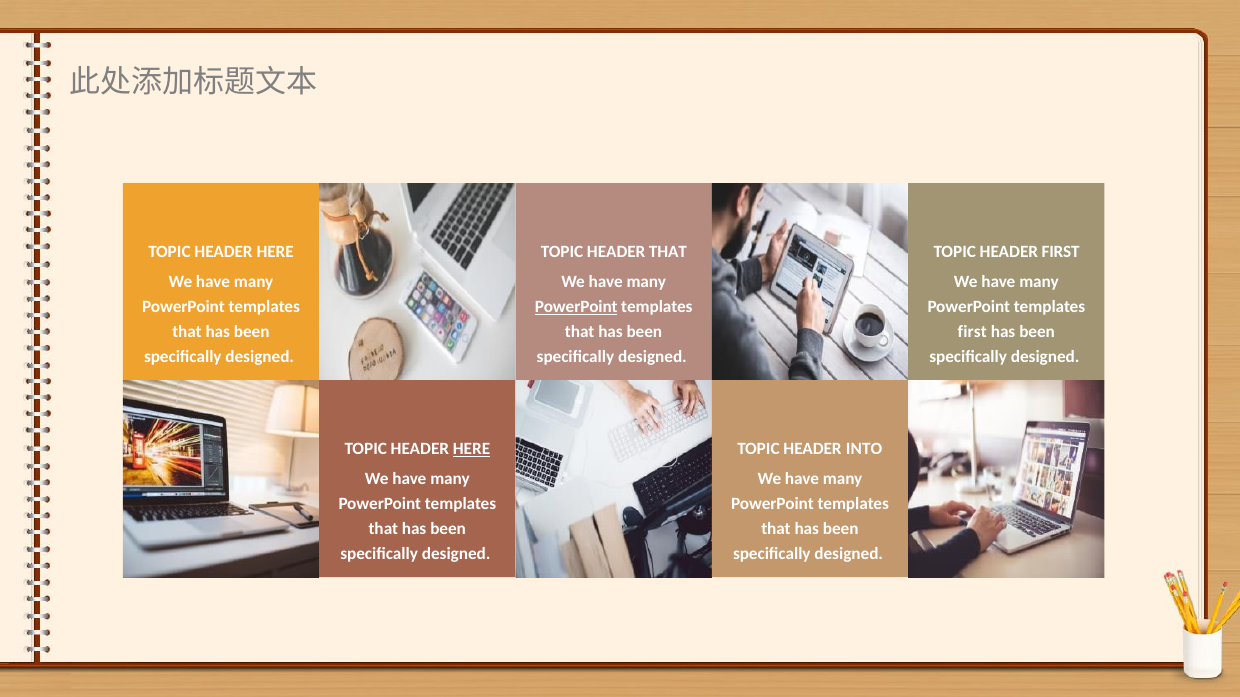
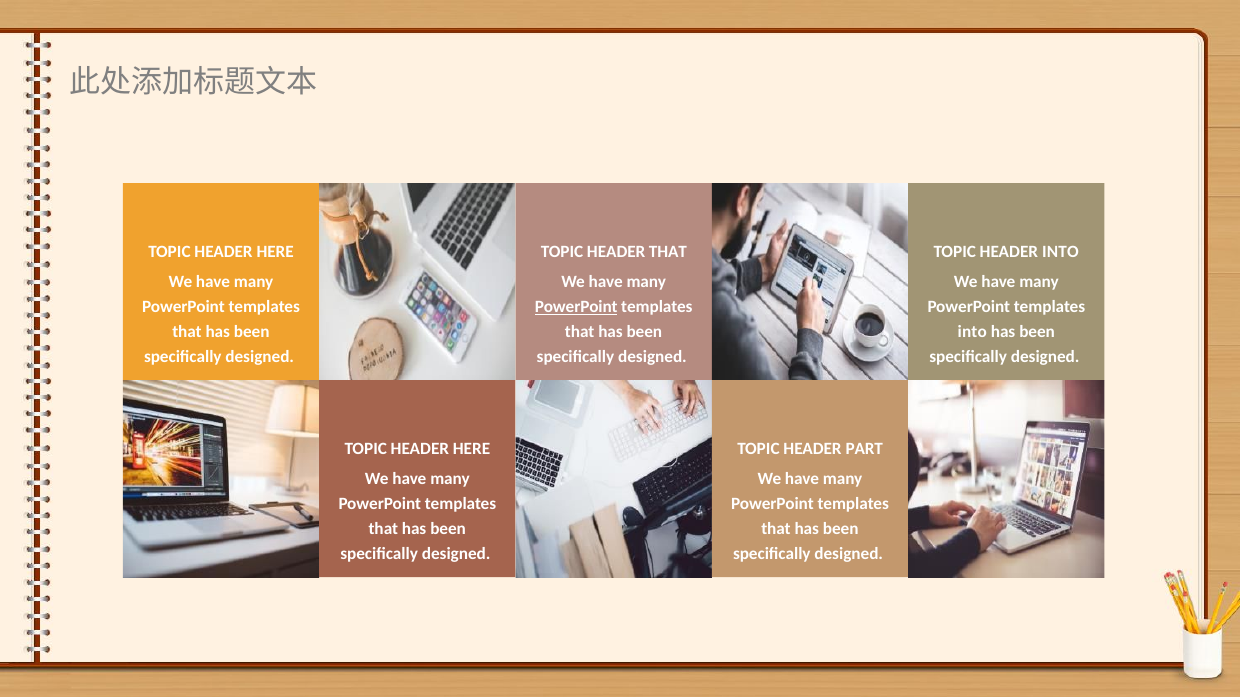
HEADER FIRST: FIRST -> INTO
first at (972, 332): first -> into
HERE at (472, 449) underline: present -> none
INTO: INTO -> PART
